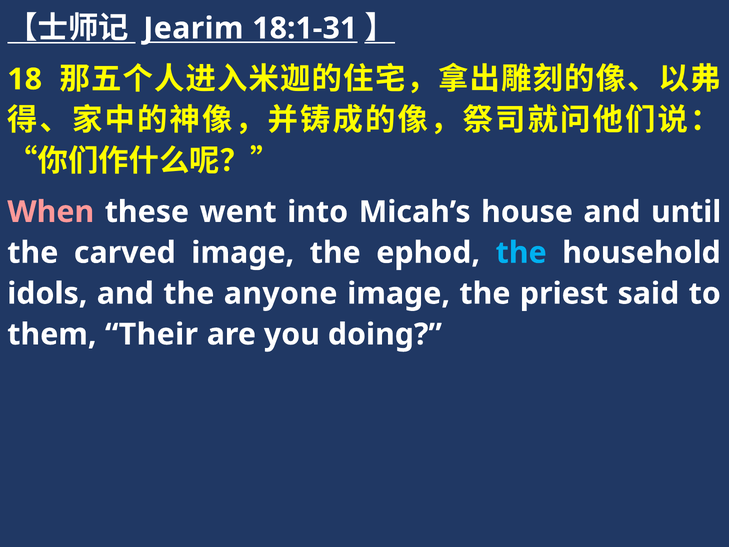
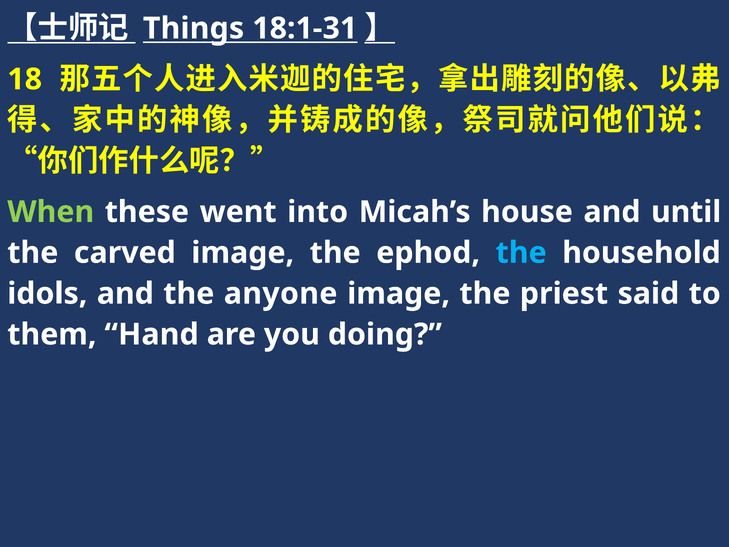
Jearim: Jearim -> Things
When colour: pink -> light green
Their: Their -> Hand
